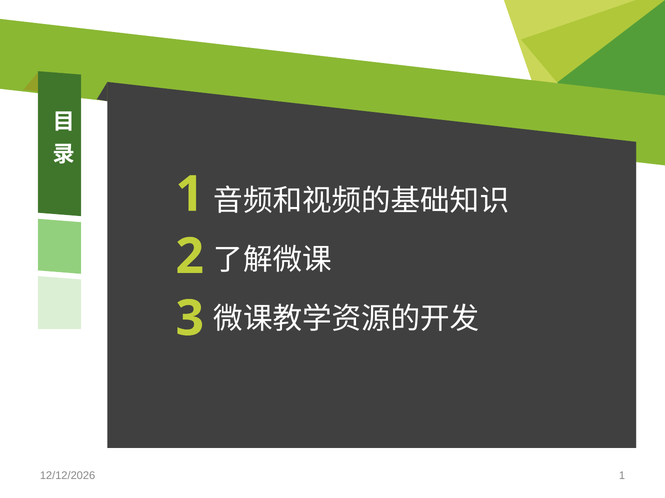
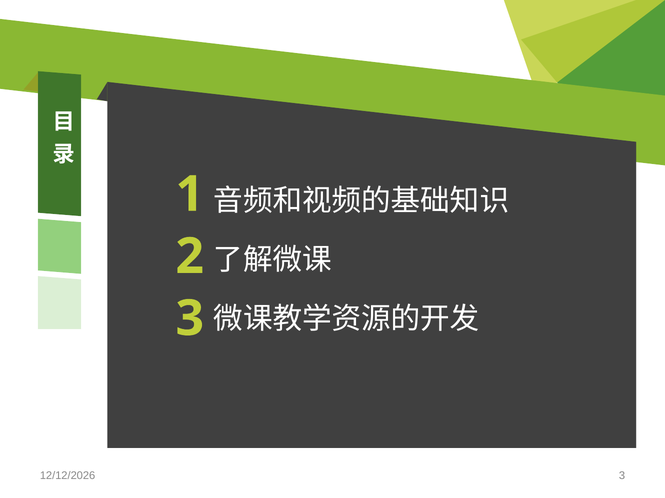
1 at (622, 476): 1 -> 3
